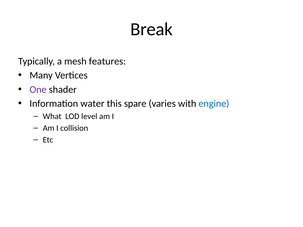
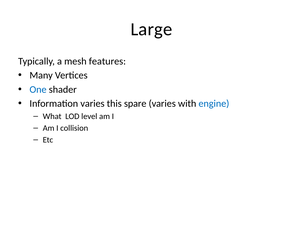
Break: Break -> Large
One colour: purple -> blue
Information water: water -> varies
